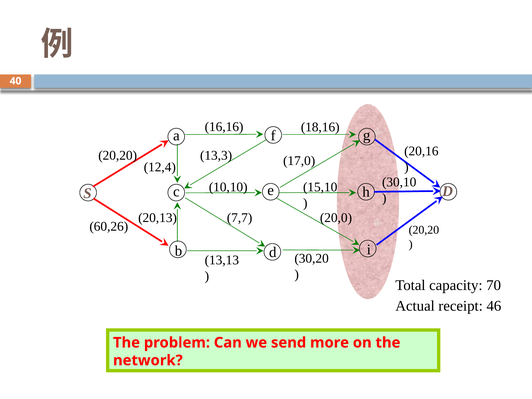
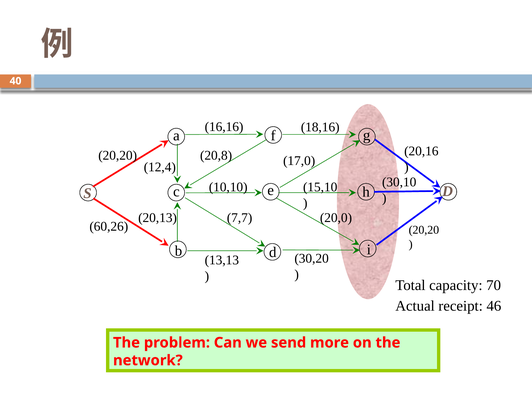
13,3: 13,3 -> 20,8
